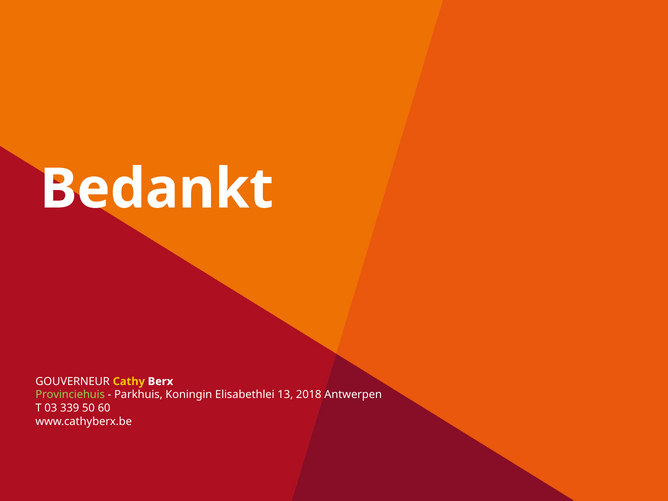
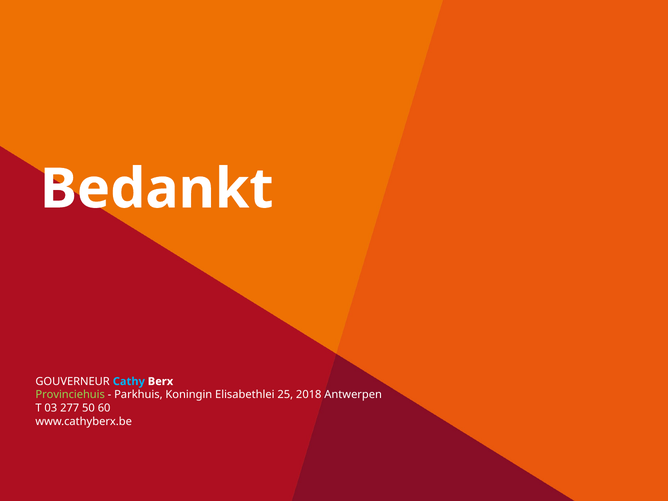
Cathy colour: yellow -> light blue
13: 13 -> 25
339: 339 -> 277
